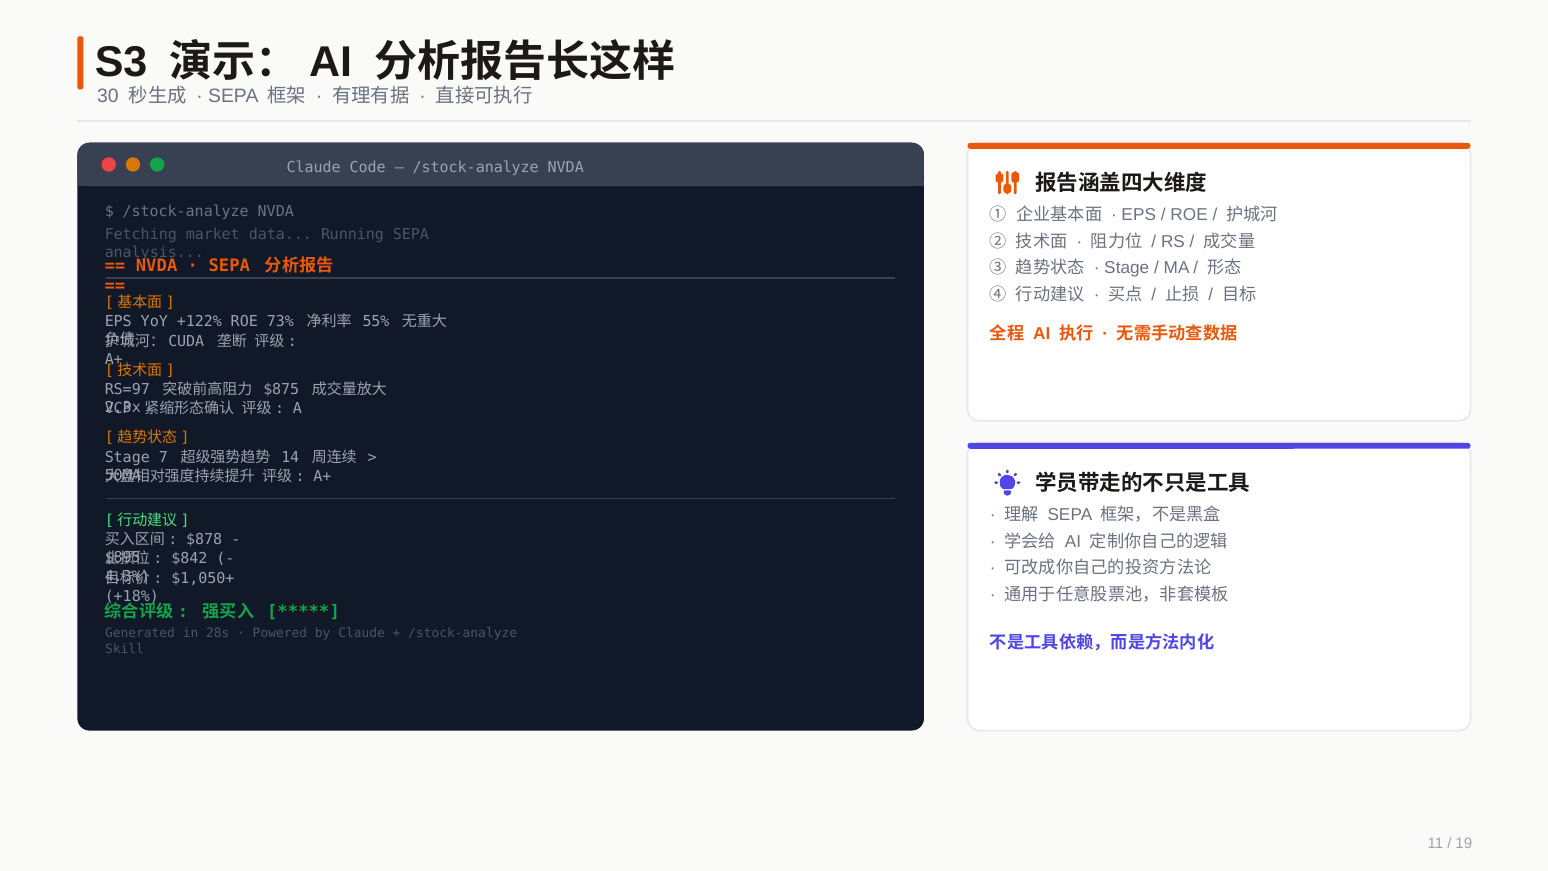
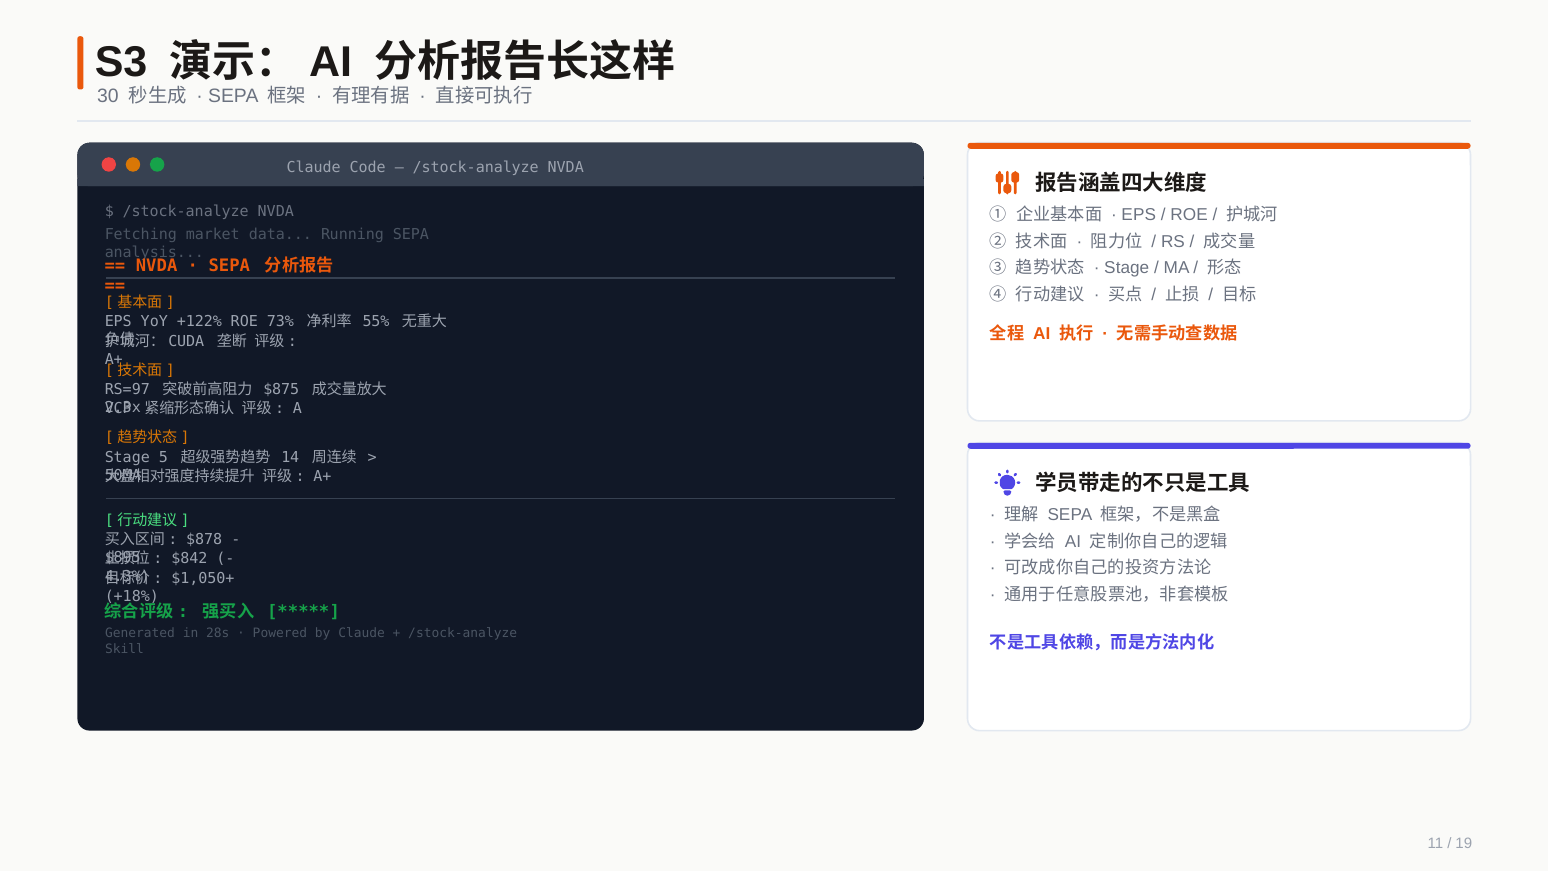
7: 7 -> 5
